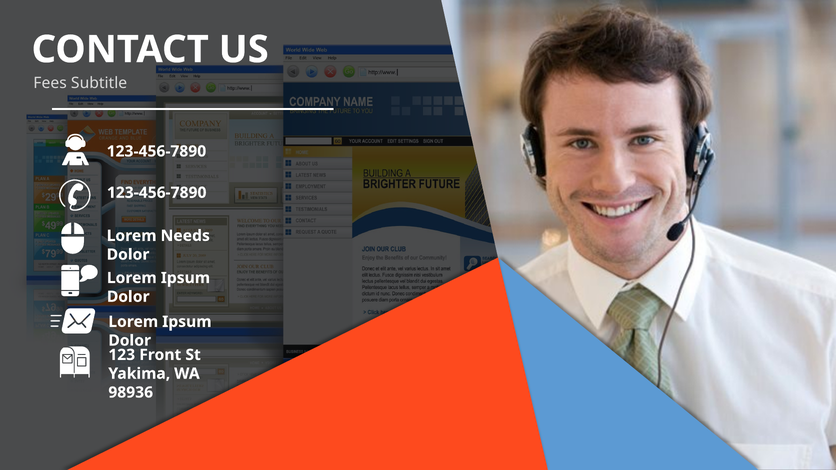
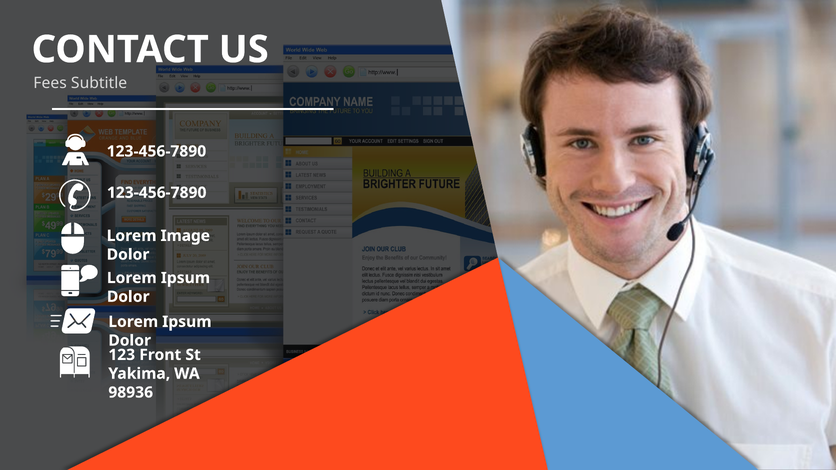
Needs: Needs -> Image
